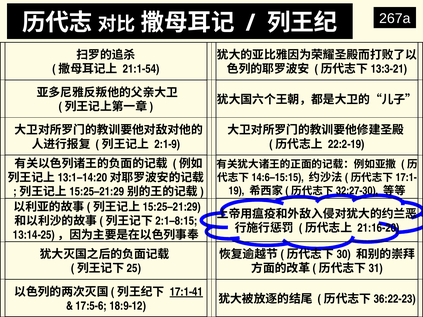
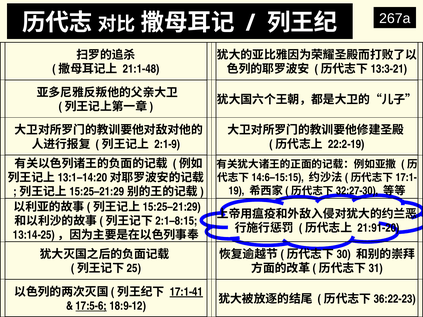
21:1-54: 21:1-54 -> 21:1-48
21:16-20: 21:16-20 -> 21:91-20
17:5-6 underline: none -> present
